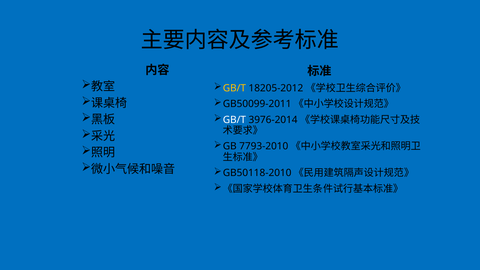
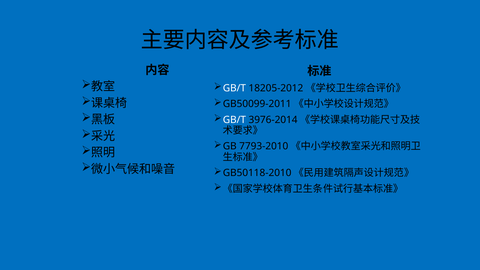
GB/T at (234, 88) colour: yellow -> white
